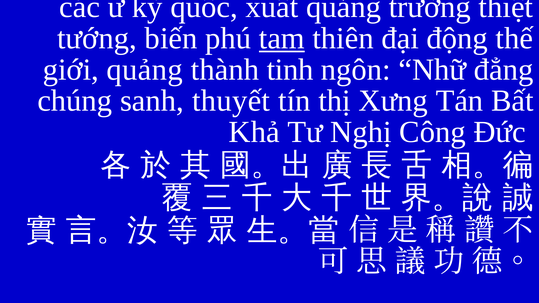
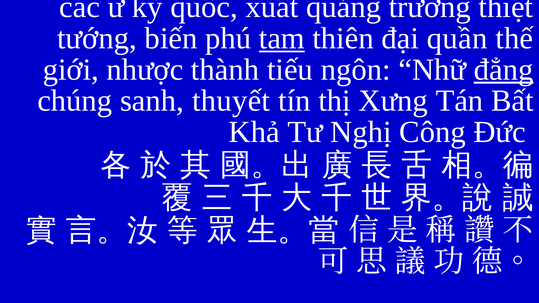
động: động -> quần
giới quảng: quảng -> nhược
tinh: tinh -> tiếu
đẳng underline: none -> present
